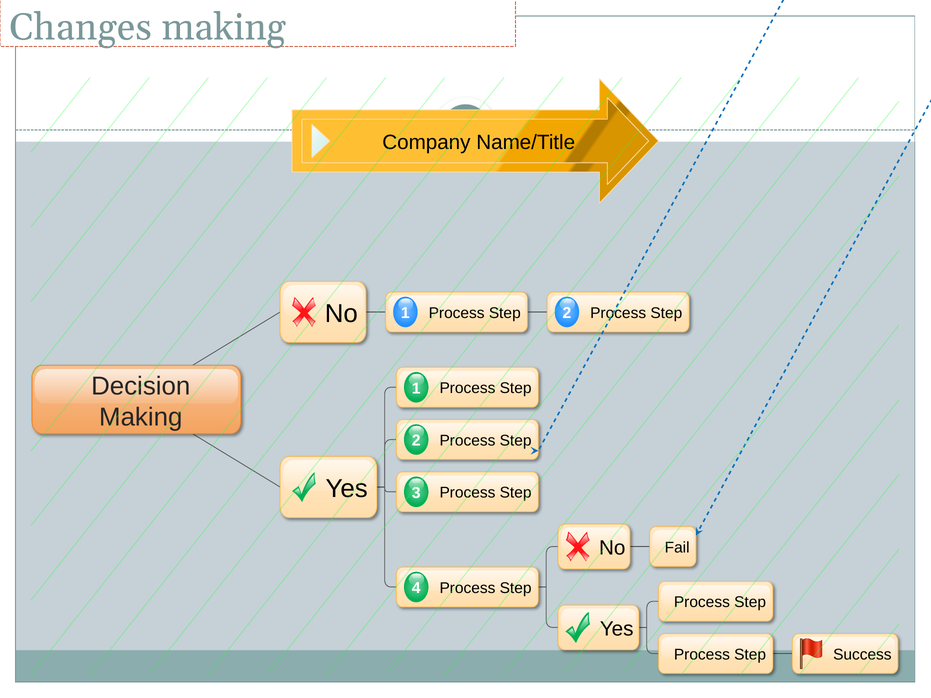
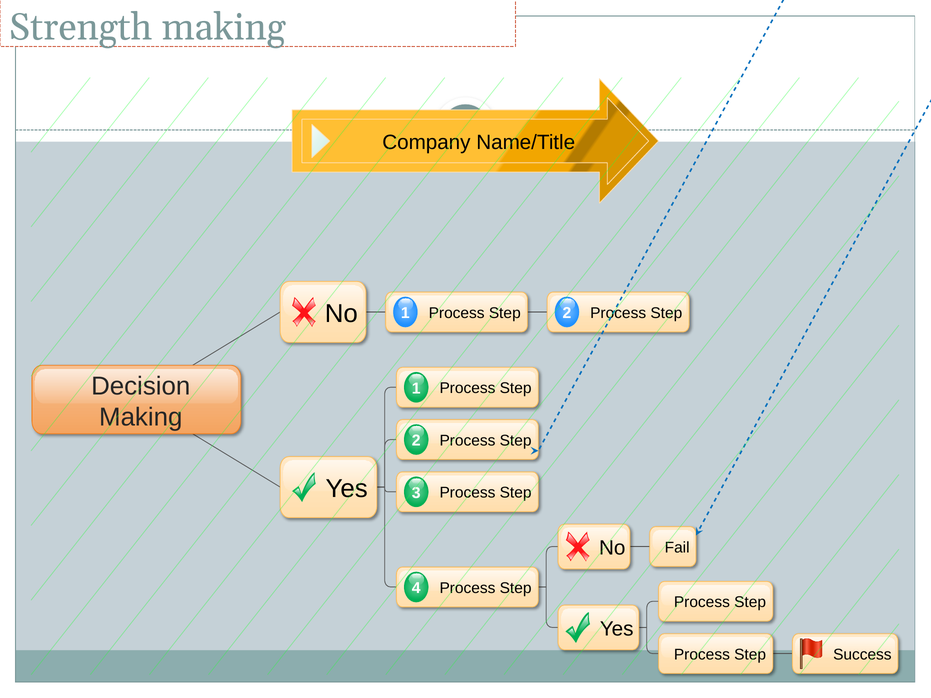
Changes: Changes -> Strength
